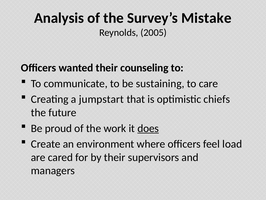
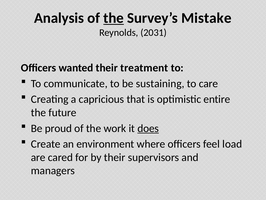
the at (114, 18) underline: none -> present
2005: 2005 -> 2031
counseling: counseling -> treatment
jumpstart: jumpstart -> capricious
chiefs: chiefs -> entire
